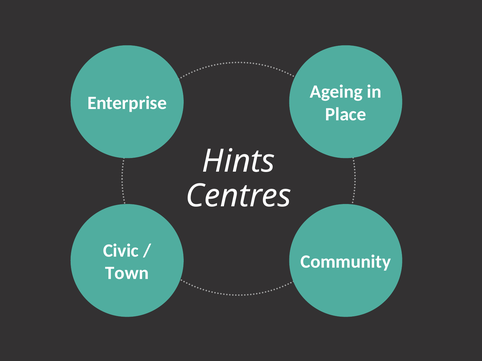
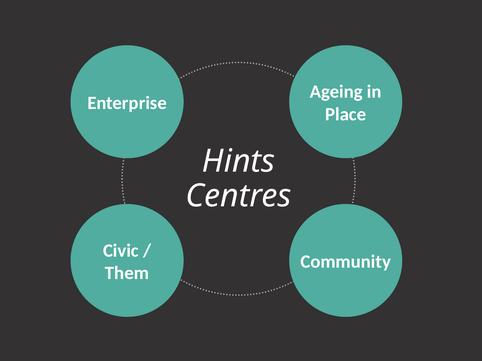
Town: Town -> Them
